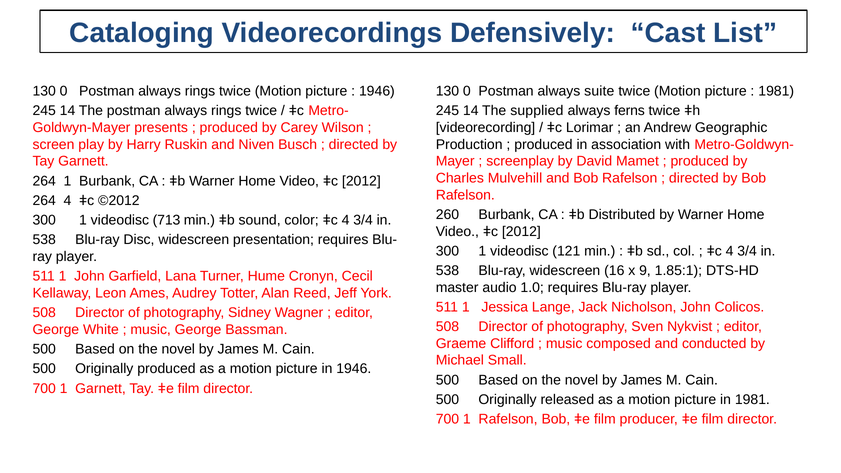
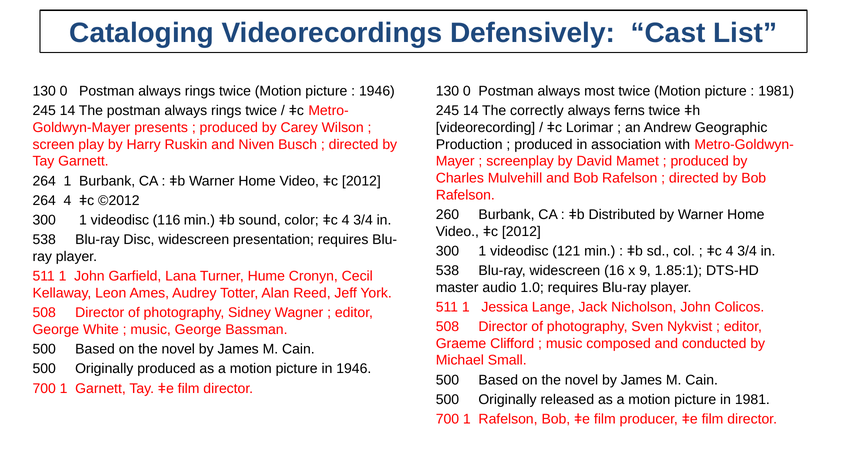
suite: suite -> most
supplied: supplied -> correctly
713: 713 -> 116
